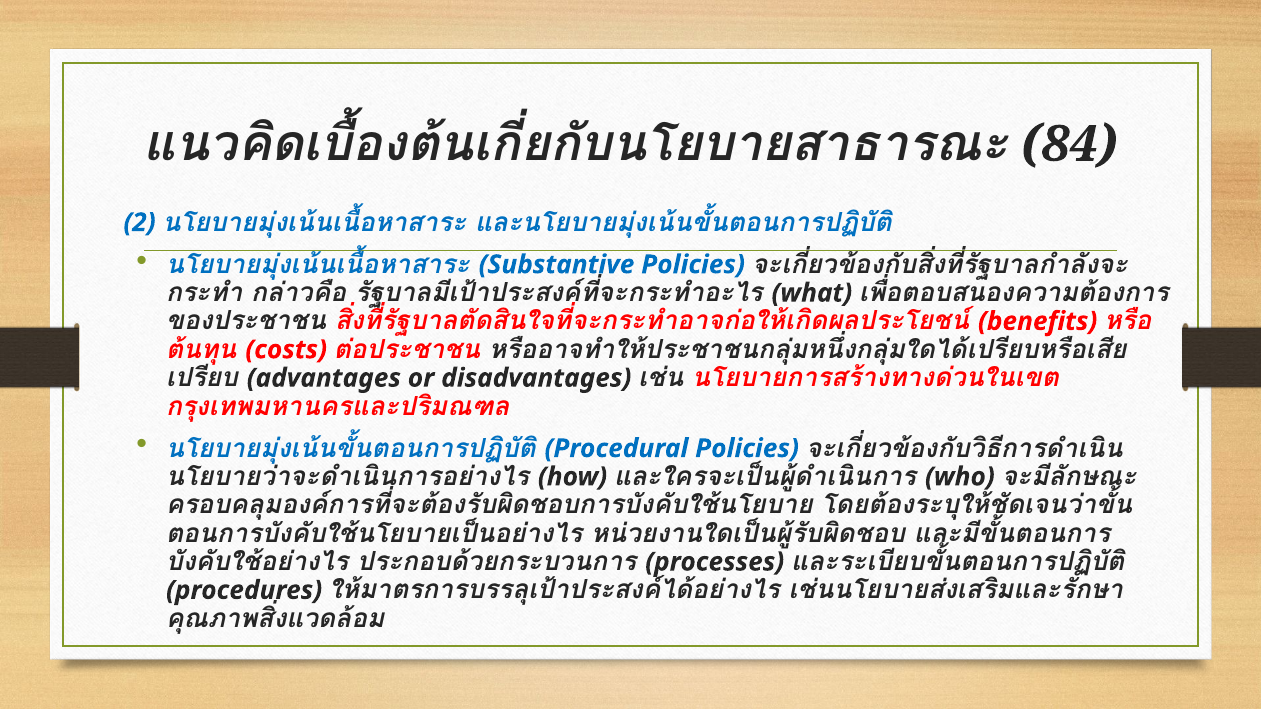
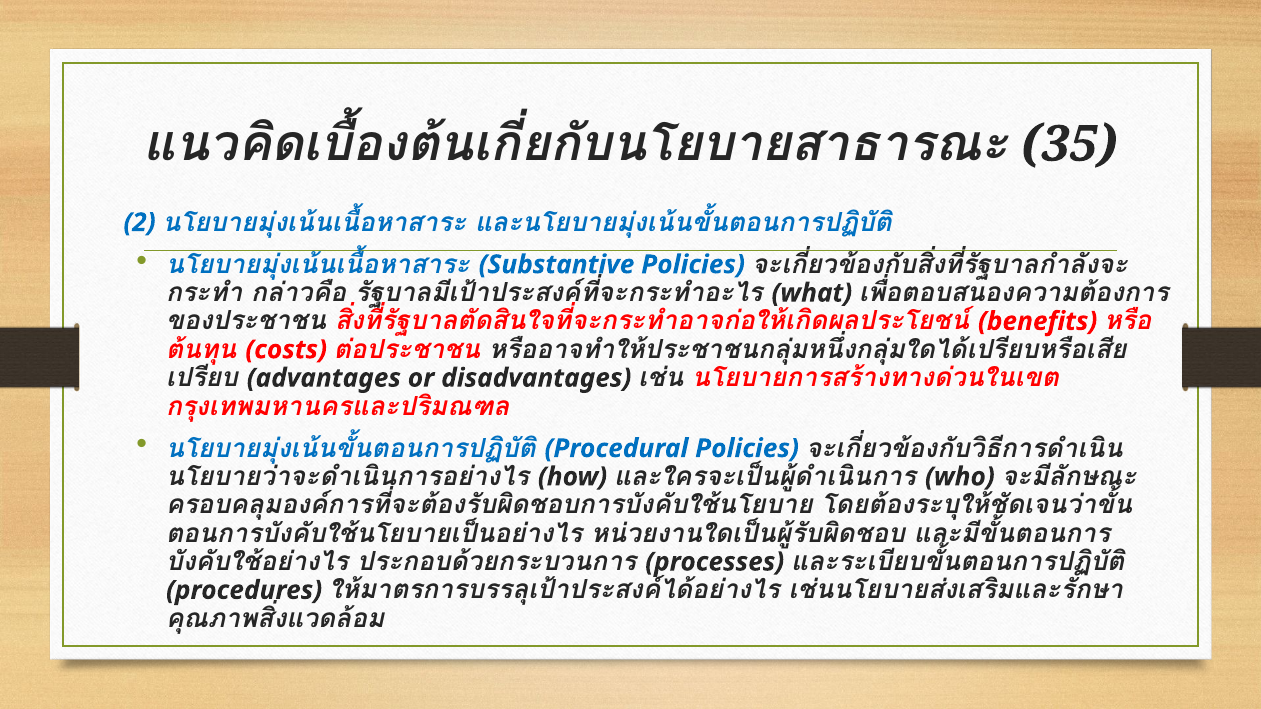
84: 84 -> 35
